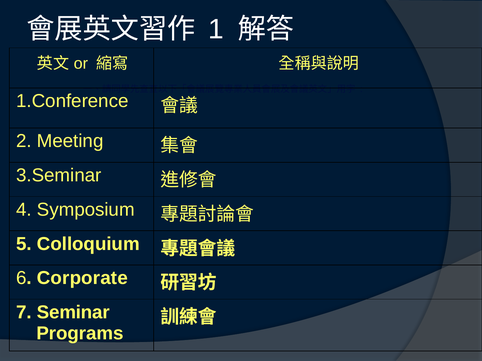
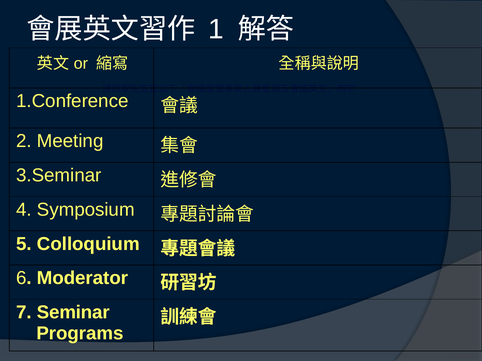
Corporate: Corporate -> Moderator
